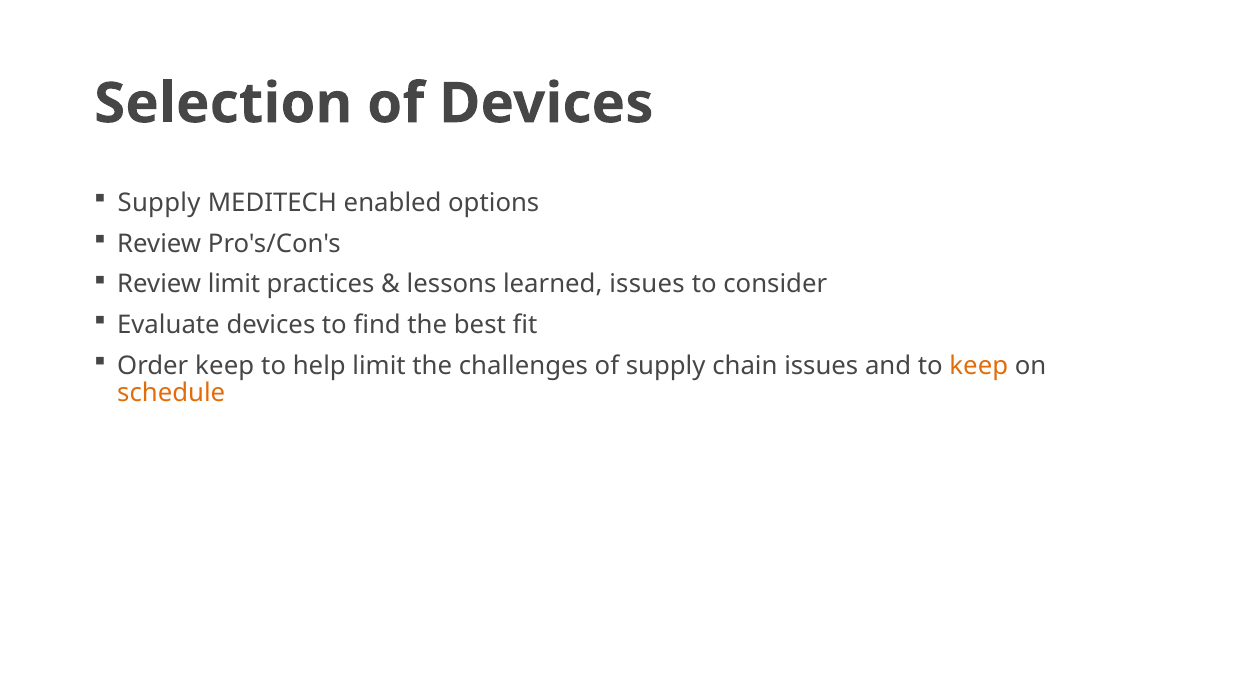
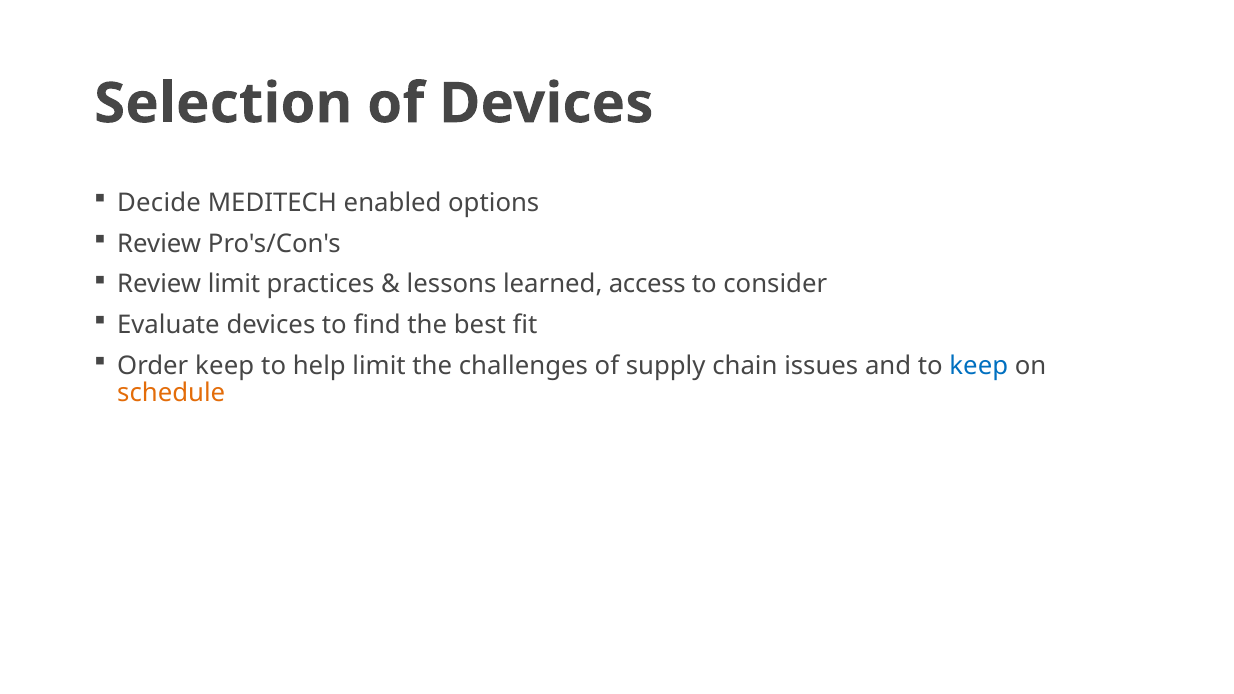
Supply at (159, 203): Supply -> Decide
learned issues: issues -> access
keep at (979, 366) colour: orange -> blue
